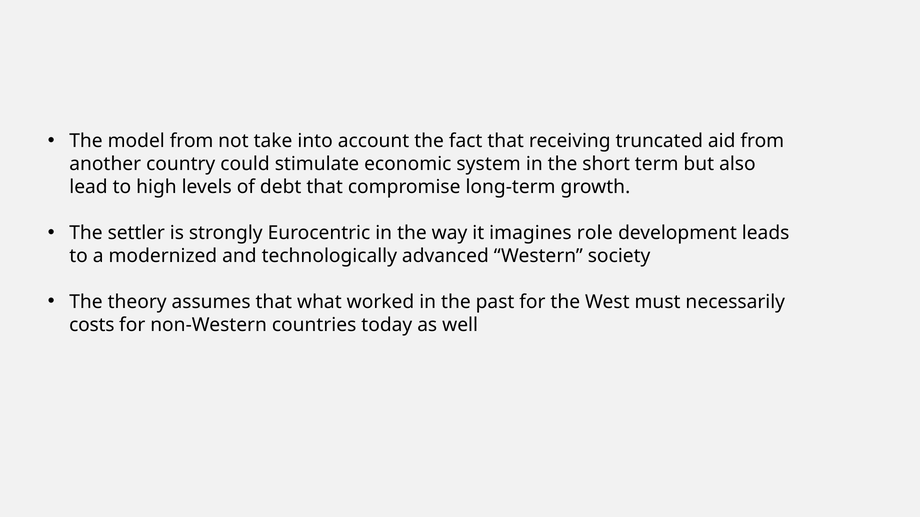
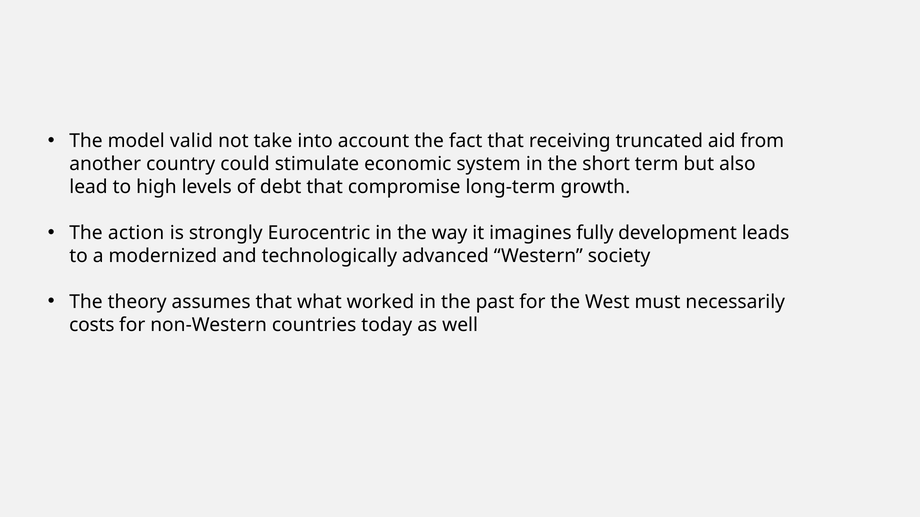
model from: from -> valid
settler: settler -> action
role: role -> fully
